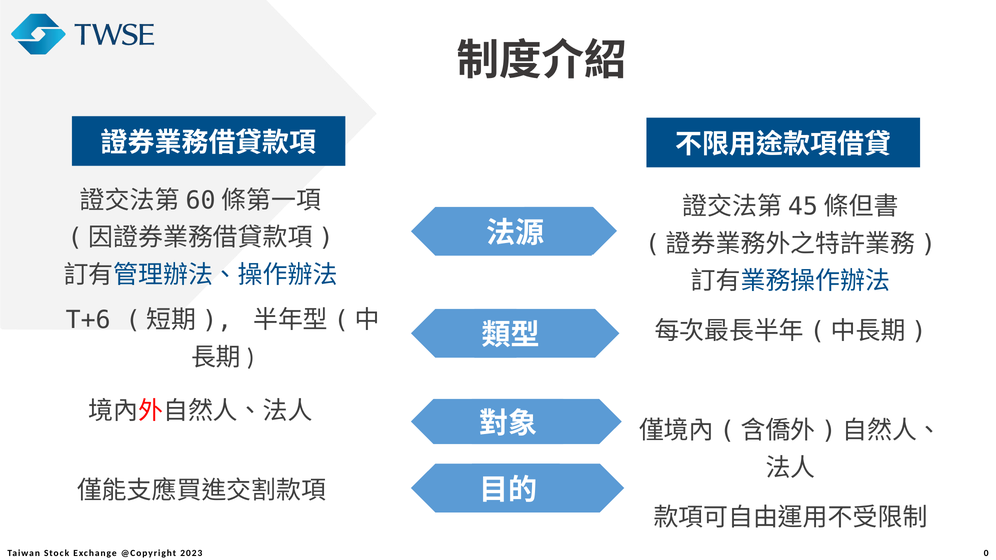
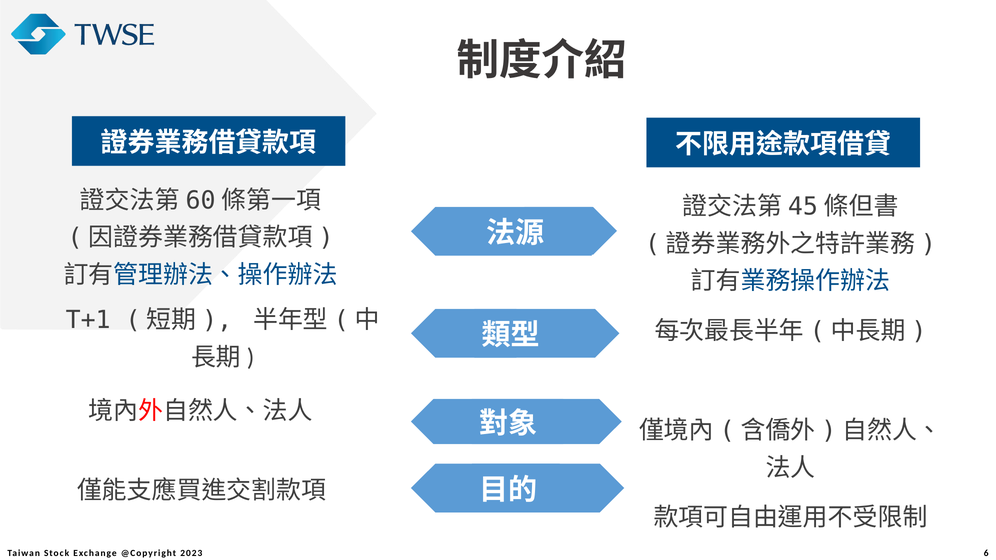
T+6: T+6 -> T+1
0: 0 -> 6
